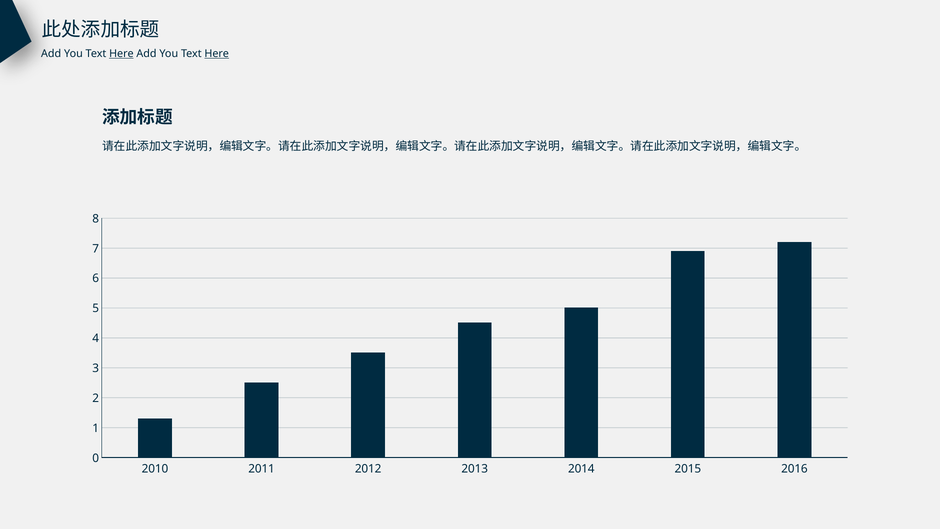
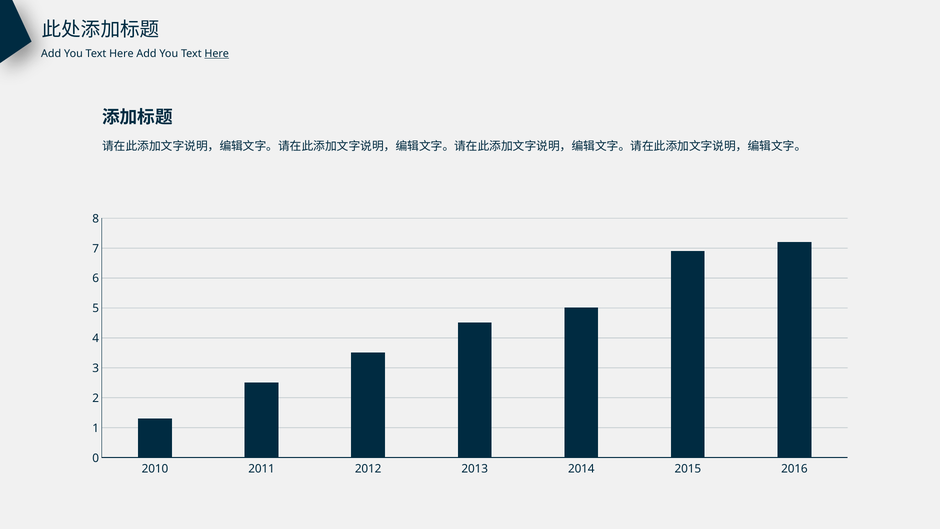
Here at (121, 54) underline: present -> none
